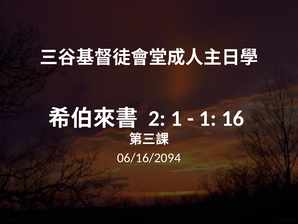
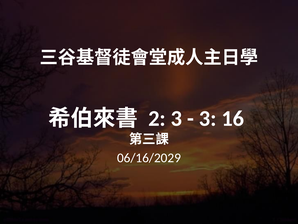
2 1: 1 -> 3
1 at (208, 118): 1 -> 3
06/16/2094: 06/16/2094 -> 06/16/2029
